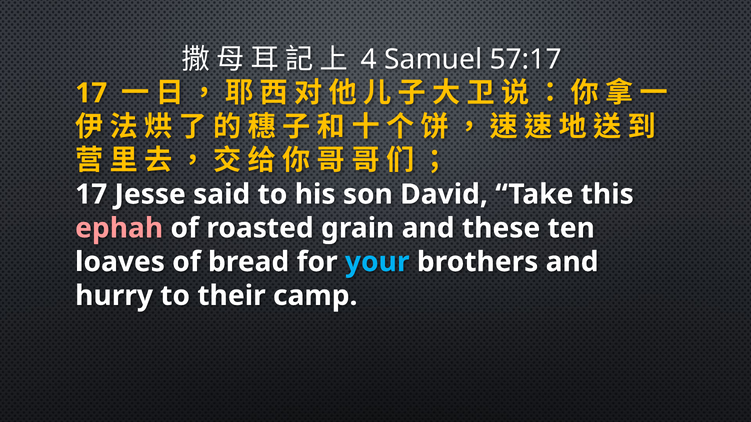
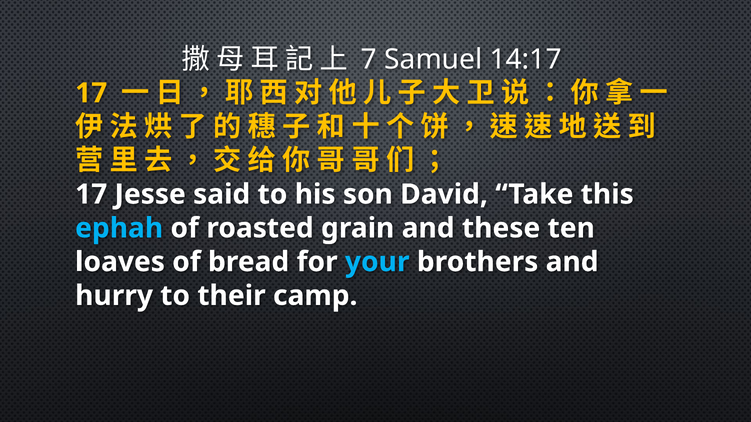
4: 4 -> 7
57:17: 57:17 -> 14:17
ephah colour: pink -> light blue
